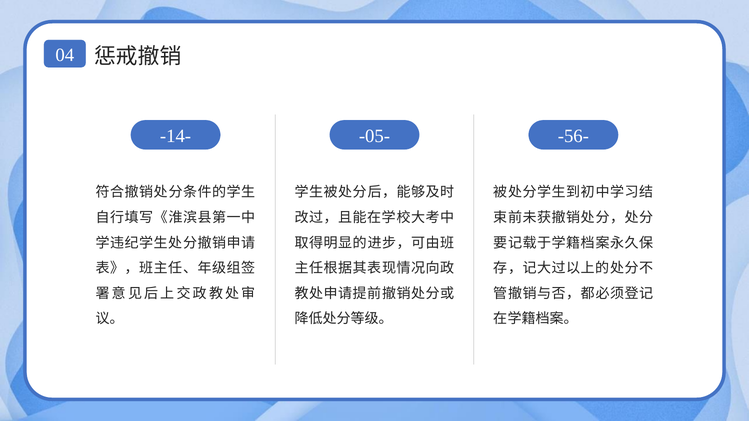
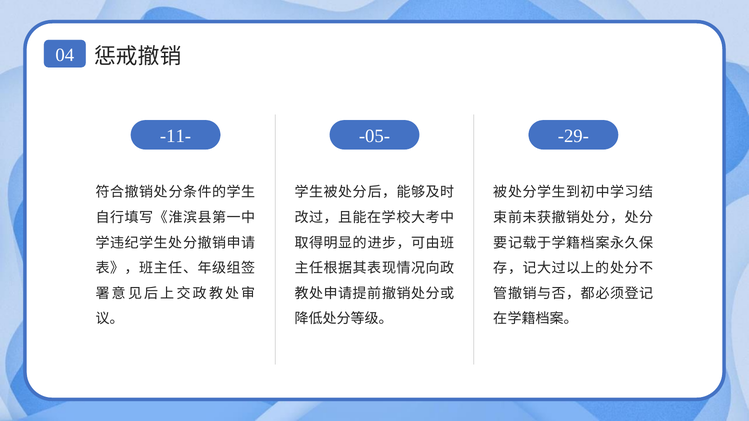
-14-: -14- -> -11-
-56-: -56- -> -29-
